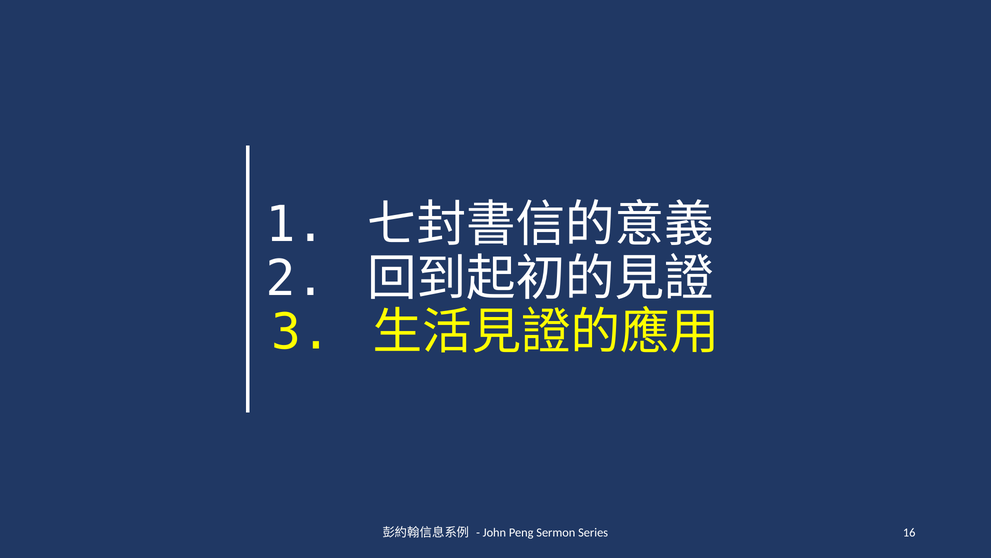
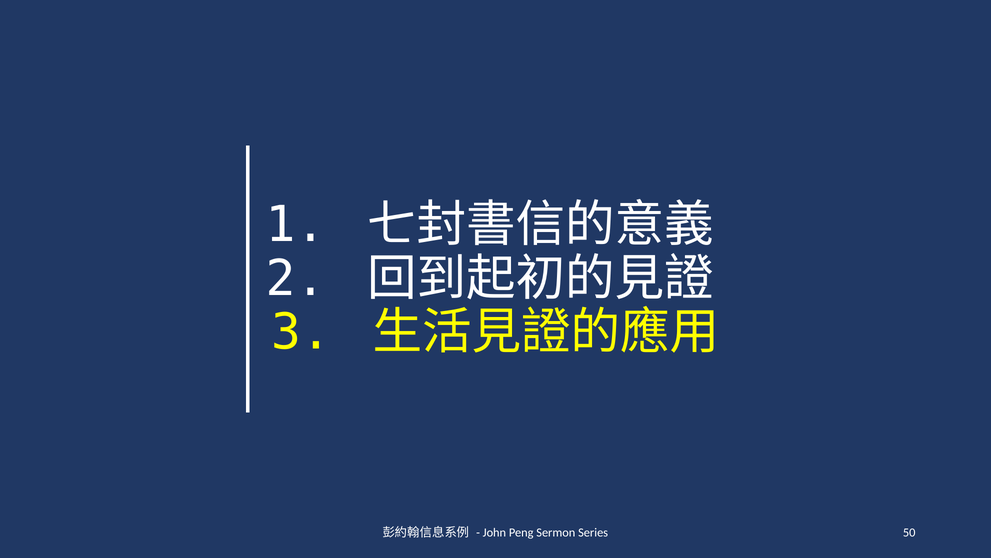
16: 16 -> 50
